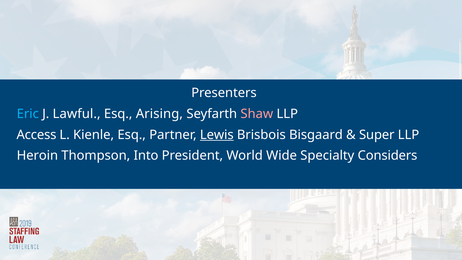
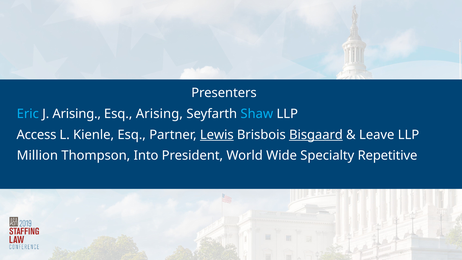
J Lawful: Lawful -> Arising
Shaw colour: pink -> light blue
Bisgaard underline: none -> present
Super: Super -> Leave
Heroin: Heroin -> Million
Considers: Considers -> Repetitive
